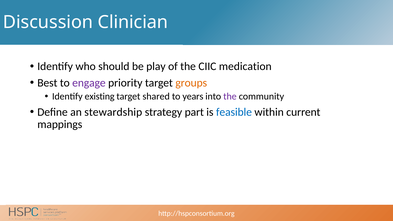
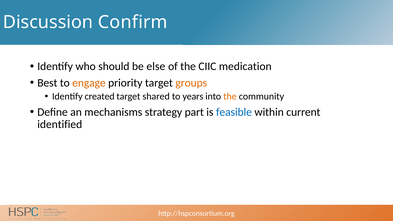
Clinician: Clinician -> Confirm
play: play -> else
engage colour: purple -> orange
existing: existing -> created
the at (230, 96) colour: purple -> orange
stewardship: stewardship -> mechanisms
mappings: mappings -> identified
